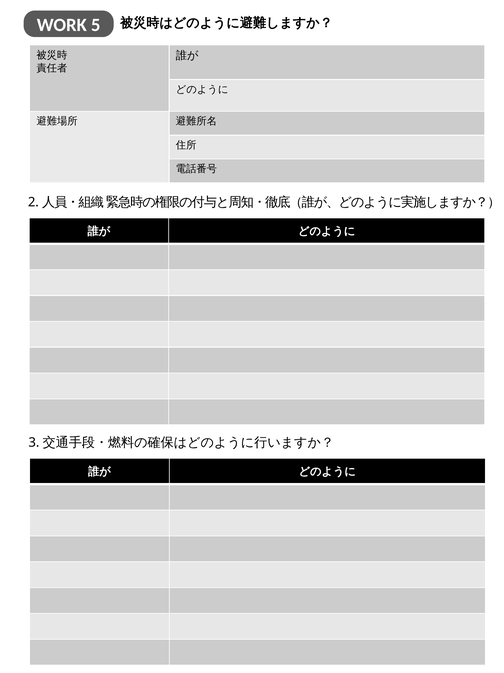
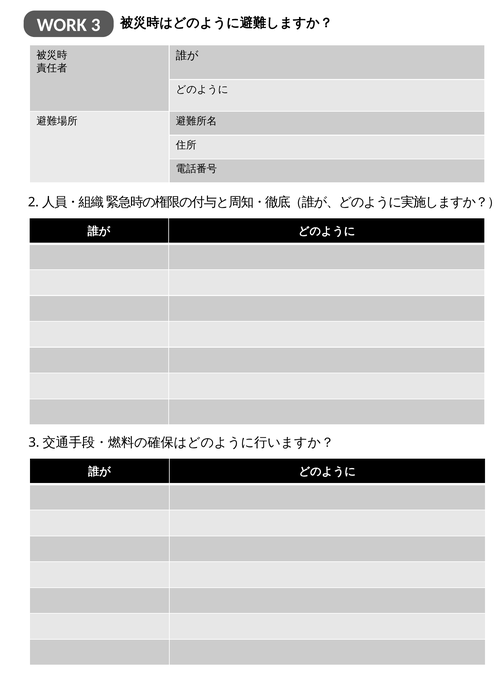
5: 5 -> 3
